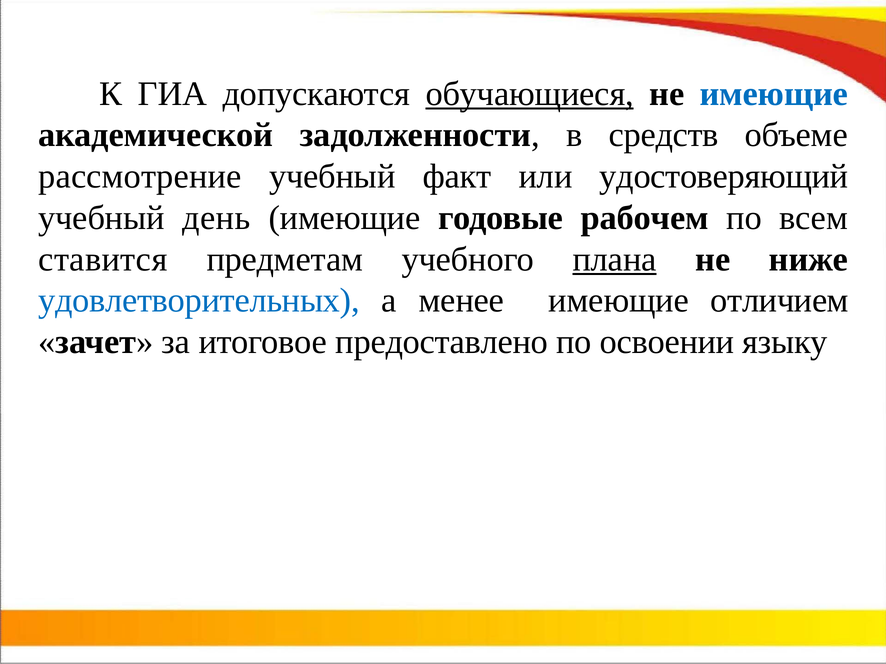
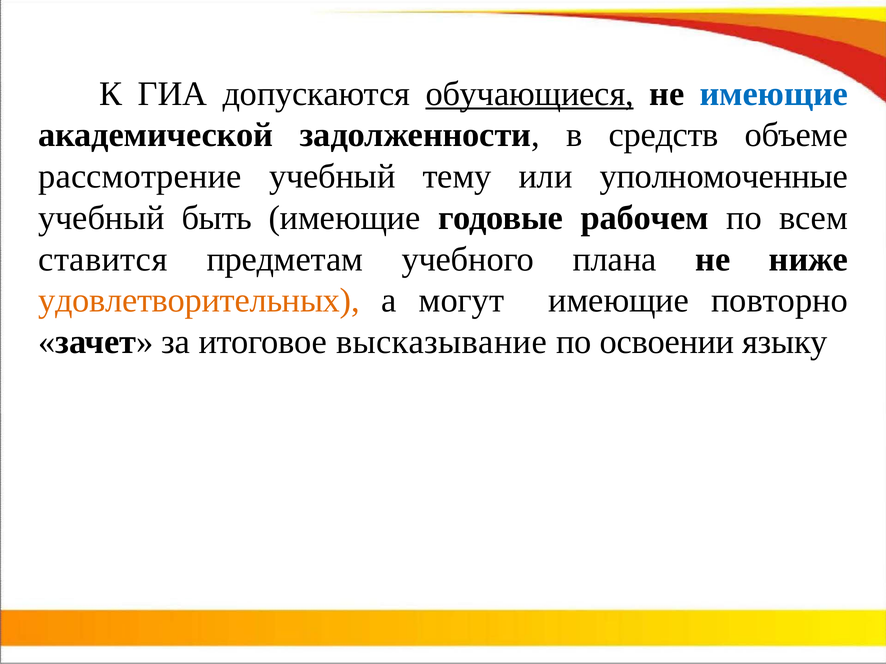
факт: факт -> тему
удостоверяющий: удостоверяющий -> уполномоченные
день: день -> быть
плана underline: present -> none
удовлетворительных colour: blue -> orange
менее: менее -> могут
отличием: отличием -> повторно
предоставлено: предоставлено -> высказывание
